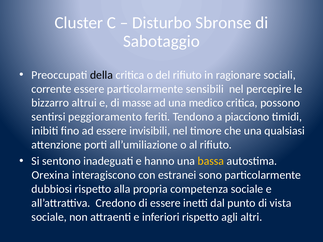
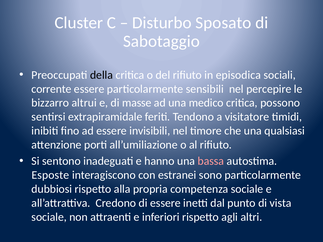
Sbronse: Sbronse -> Sposato
ragionare: ragionare -> episodica
peggioramento: peggioramento -> extrapiramidale
piacciono: piacciono -> visitatore
bassa colour: yellow -> pink
Orexina: Orexina -> Esposte
